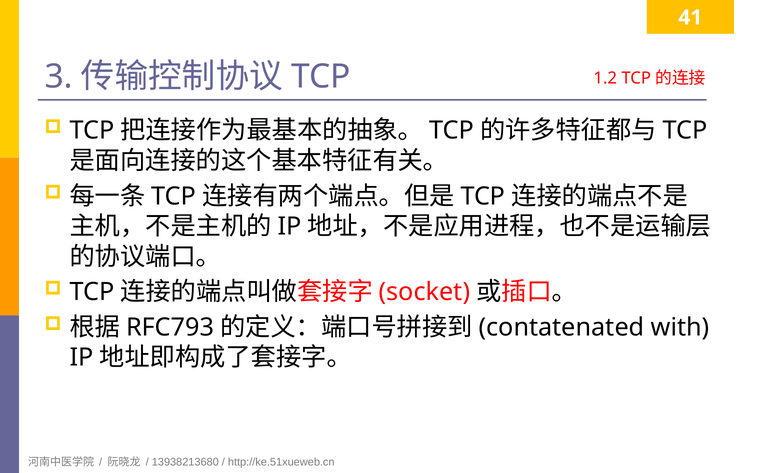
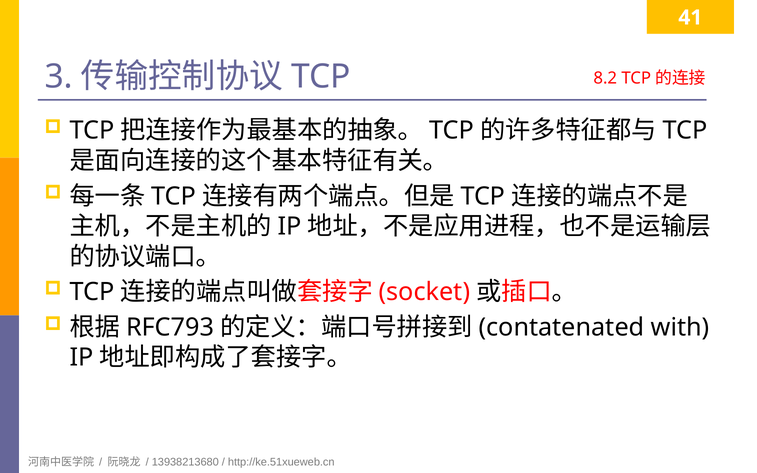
1.2: 1.2 -> 8.2
